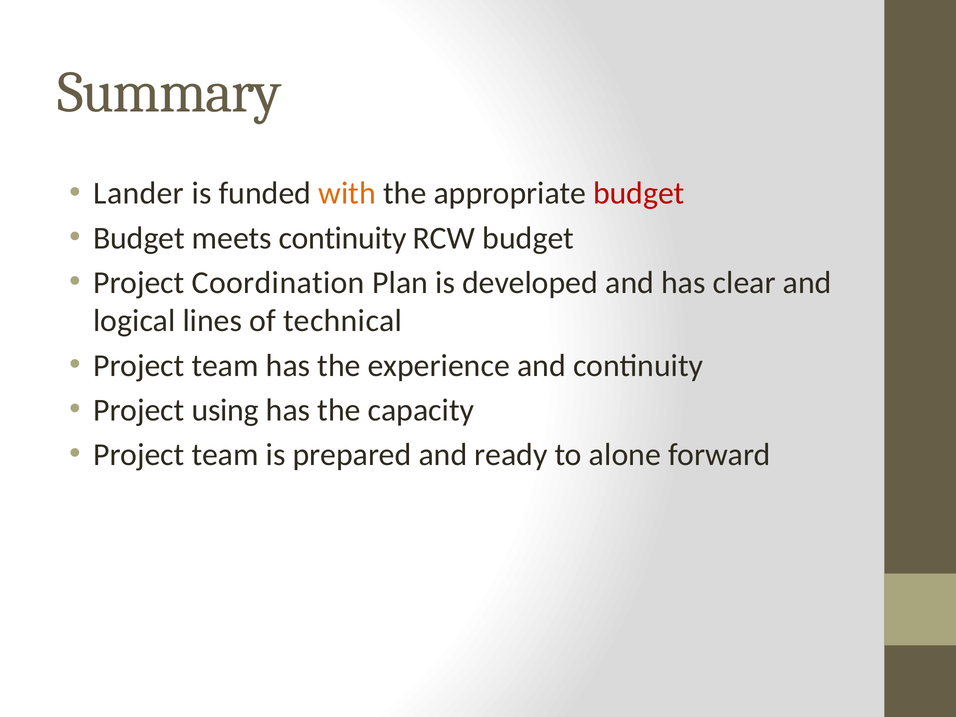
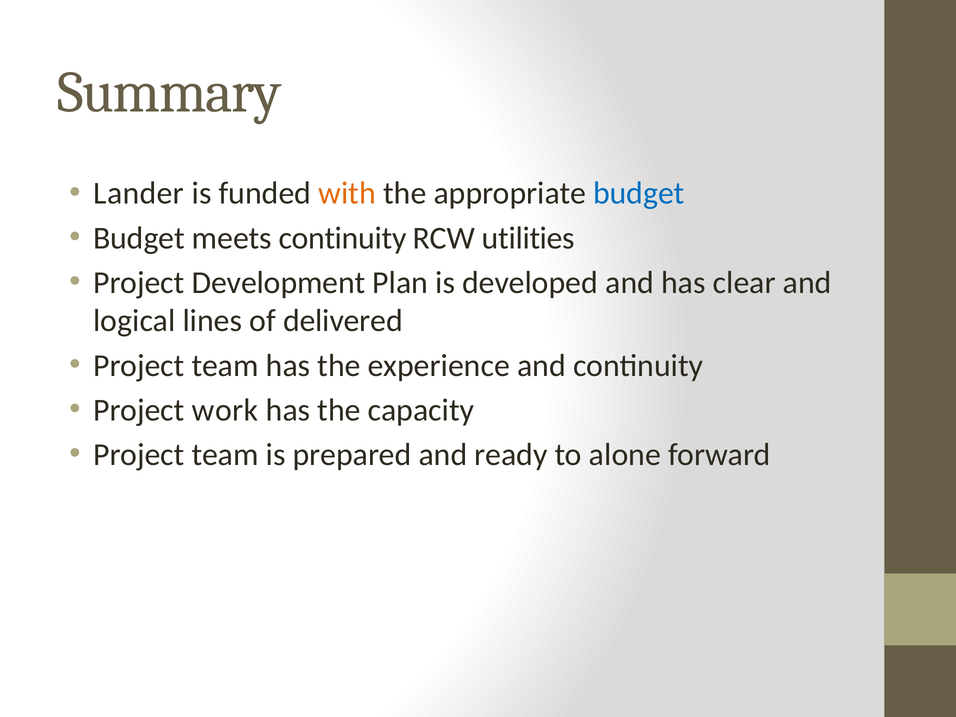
budget at (639, 193) colour: red -> blue
RCW budget: budget -> utilities
Coordination: Coordination -> Development
technical: technical -> delivered
using: using -> work
